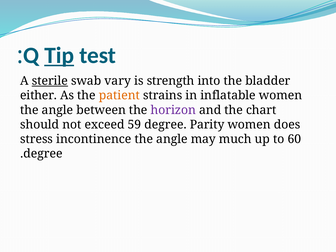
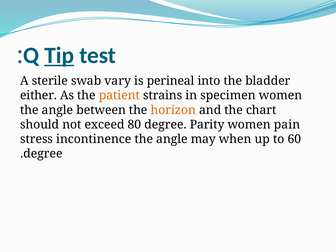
sterile underline: present -> none
strength: strength -> perineal
inflatable: inflatable -> specimen
horizon colour: purple -> orange
59: 59 -> 80
does: does -> pain
much: much -> when
